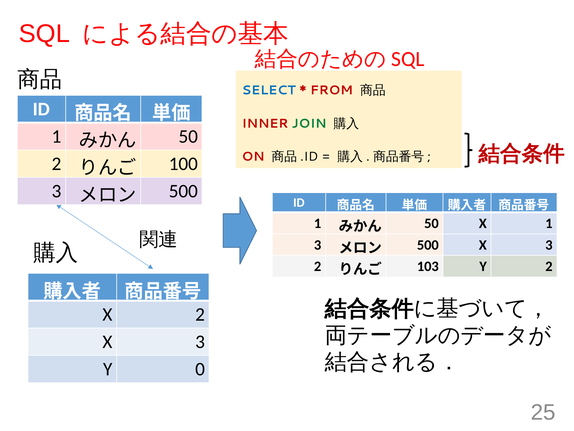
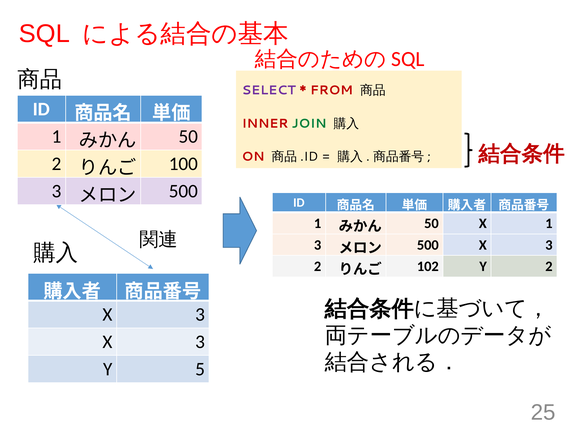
SELECT colour: blue -> purple
103: 103 -> 102
2 at (200, 314): 2 -> 3
0: 0 -> 5
